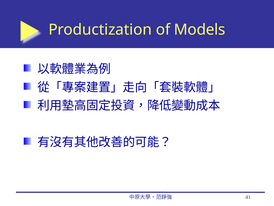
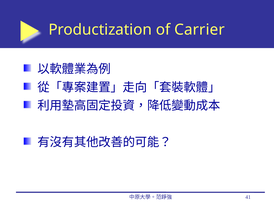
Models: Models -> Carrier
